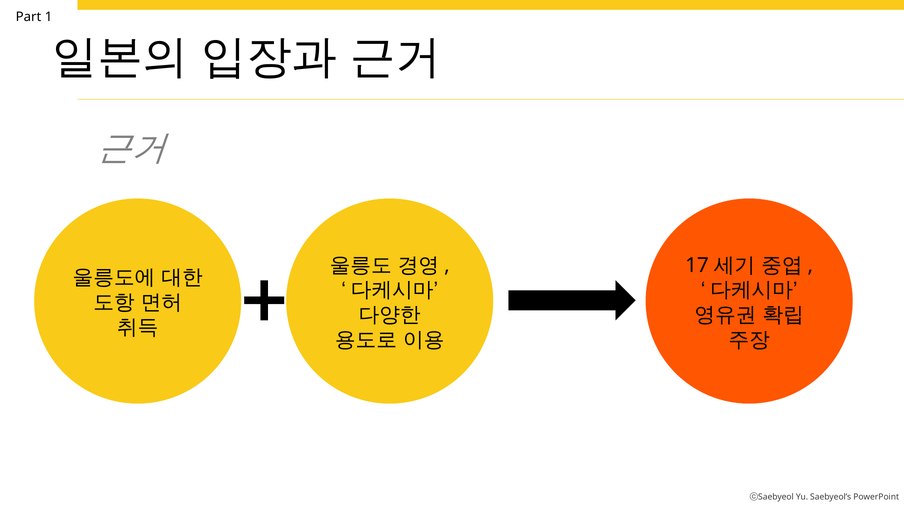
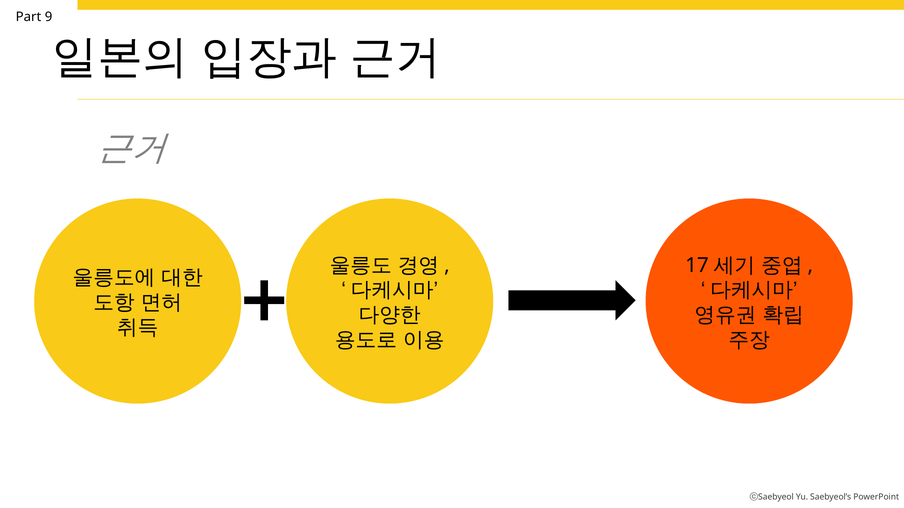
1: 1 -> 9
